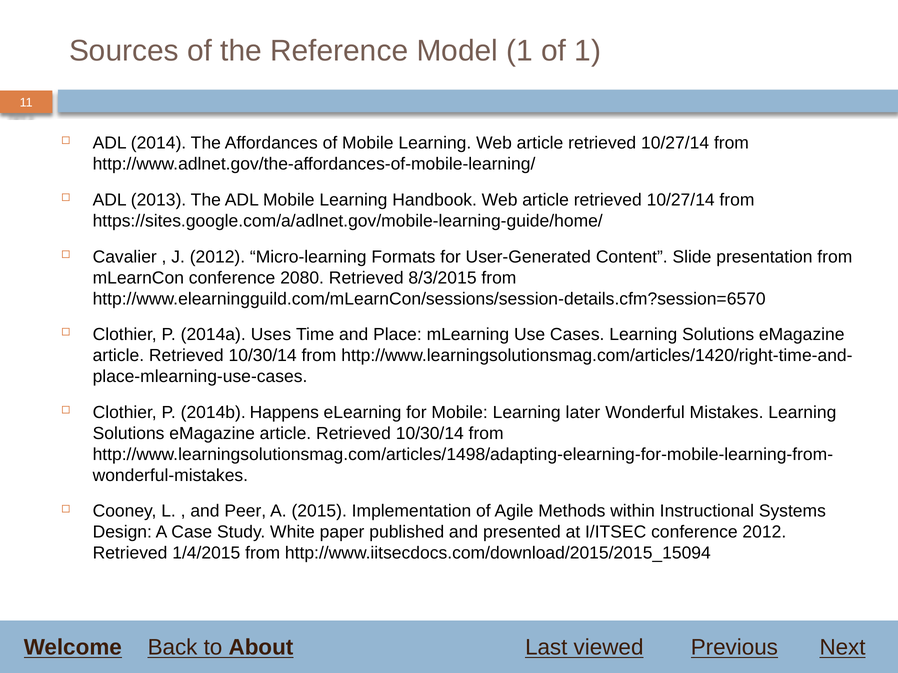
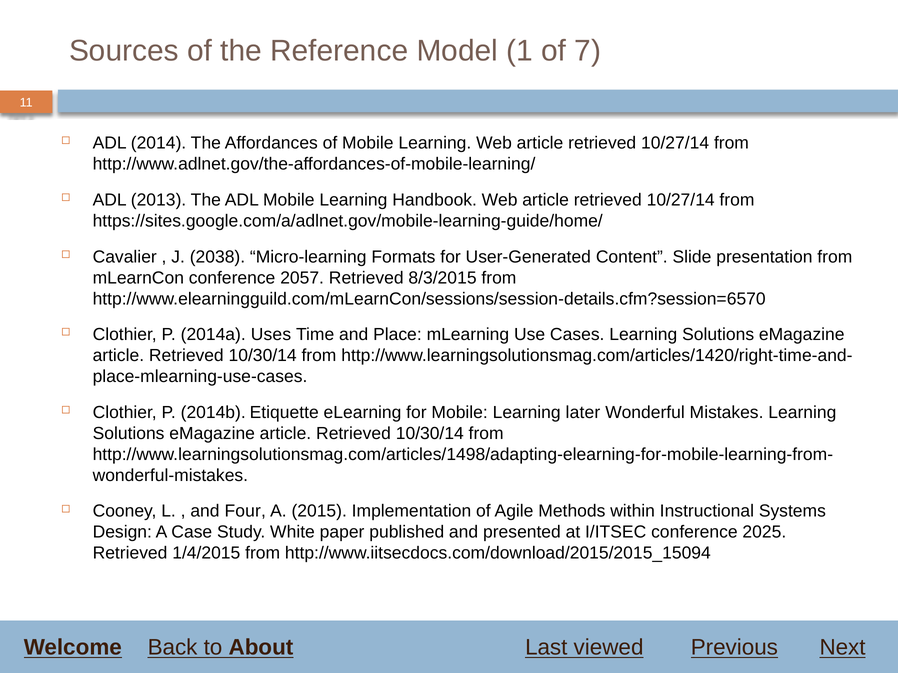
of 1: 1 -> 7
J 2012: 2012 -> 2038
2080: 2080 -> 2057
Happens: Happens -> Etiquette
Peer: Peer -> Four
conference 2012: 2012 -> 2025
